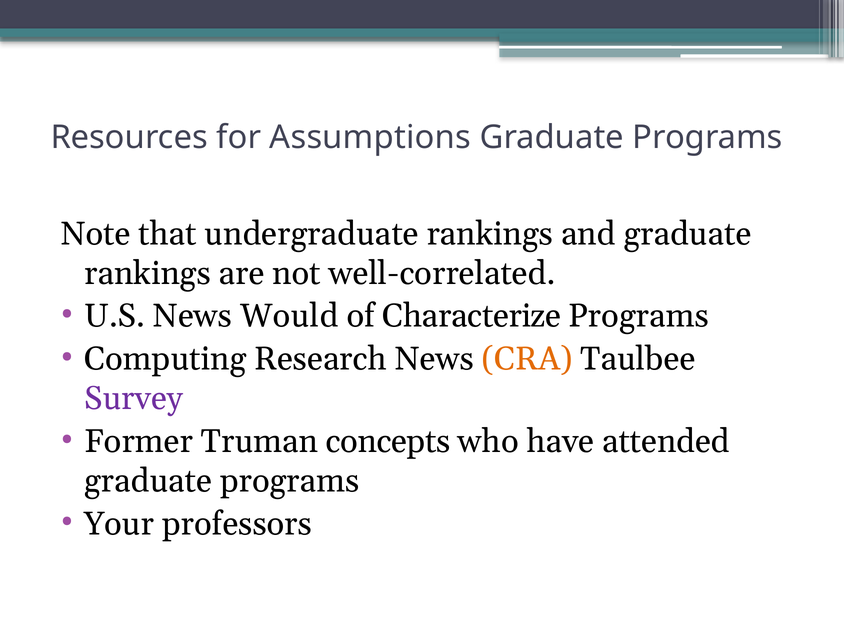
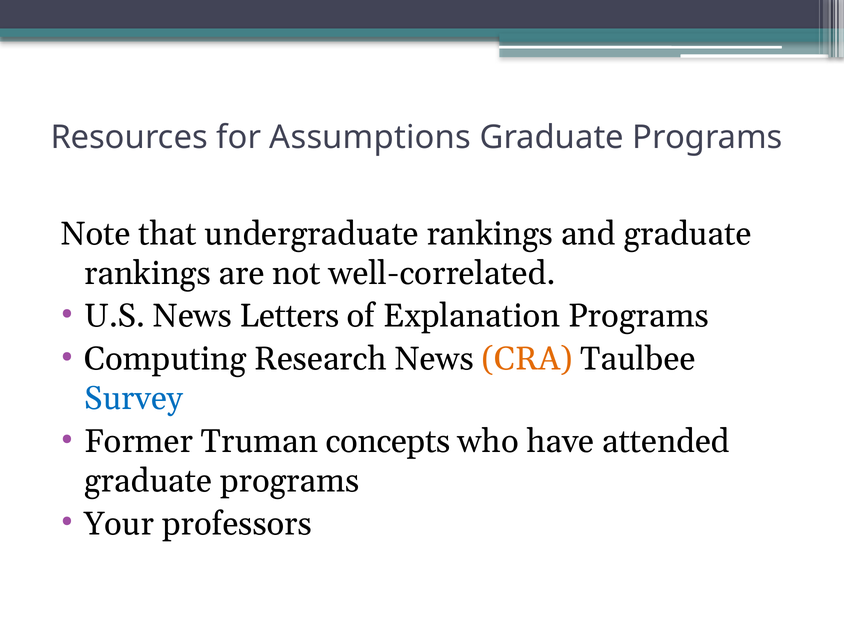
Would: Would -> Letters
Characterize: Characterize -> Explanation
Survey colour: purple -> blue
